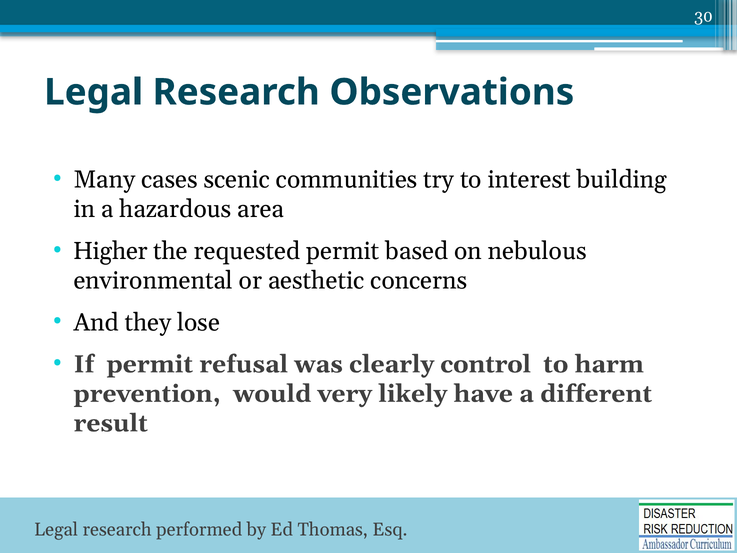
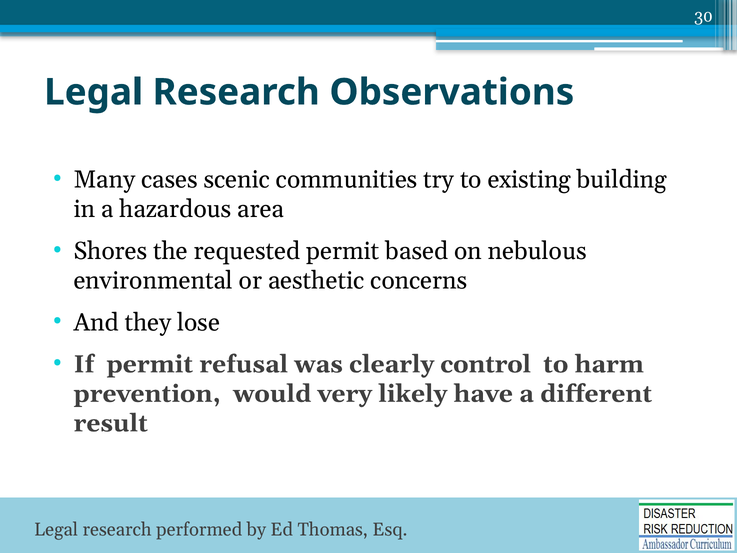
interest: interest -> existing
Higher: Higher -> Shores
